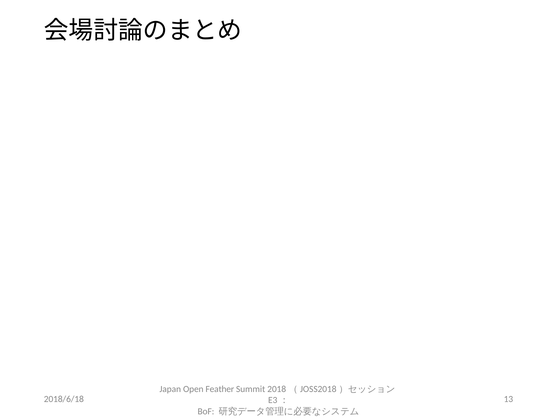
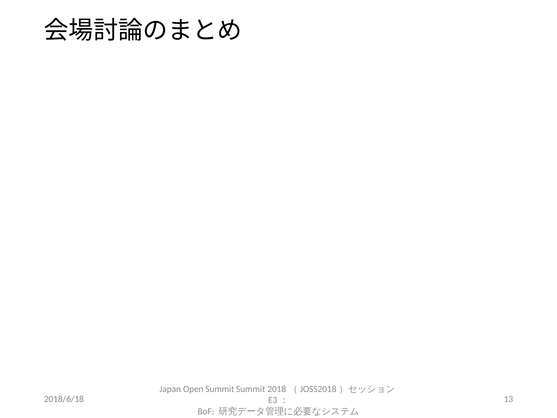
Open Feather: Feather -> Summit
